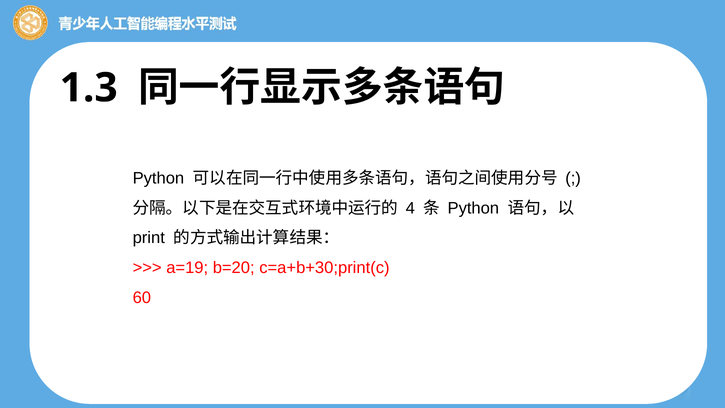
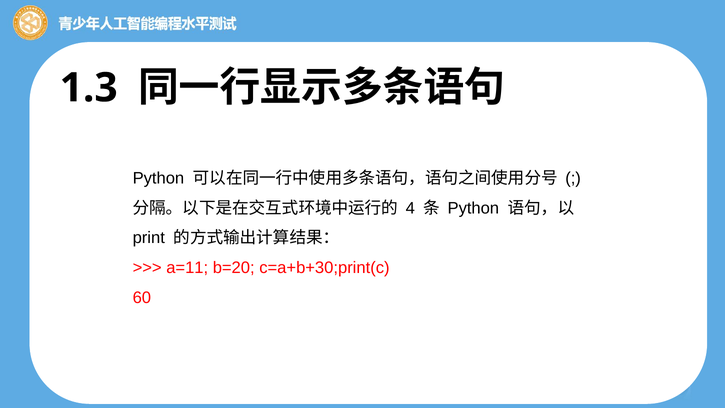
a=19: a=19 -> a=11
